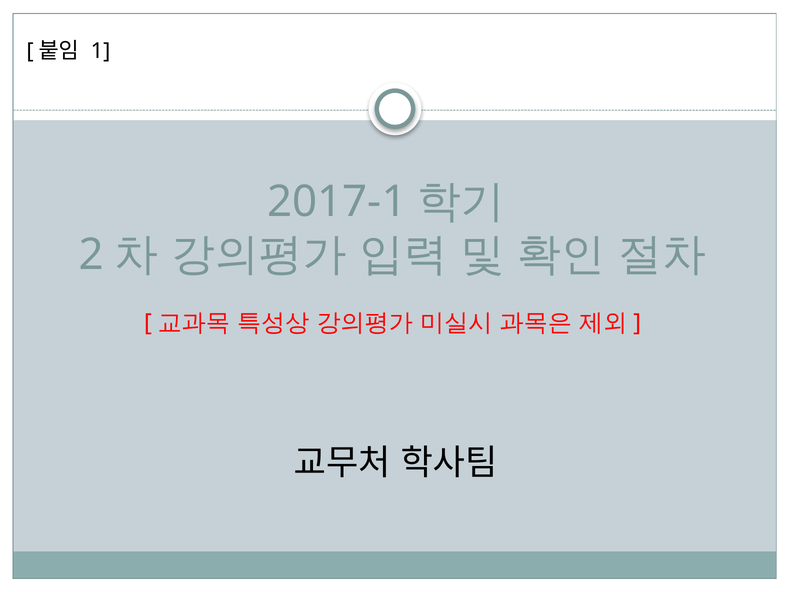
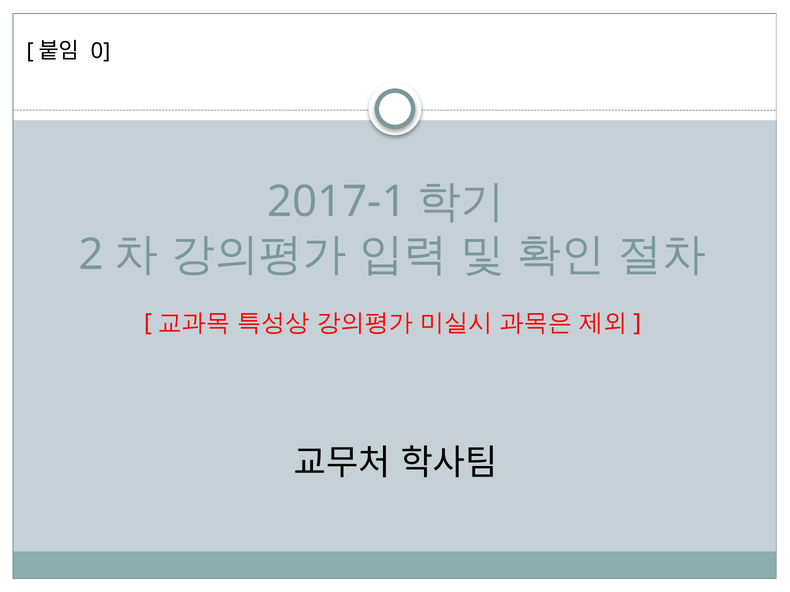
1: 1 -> 0
